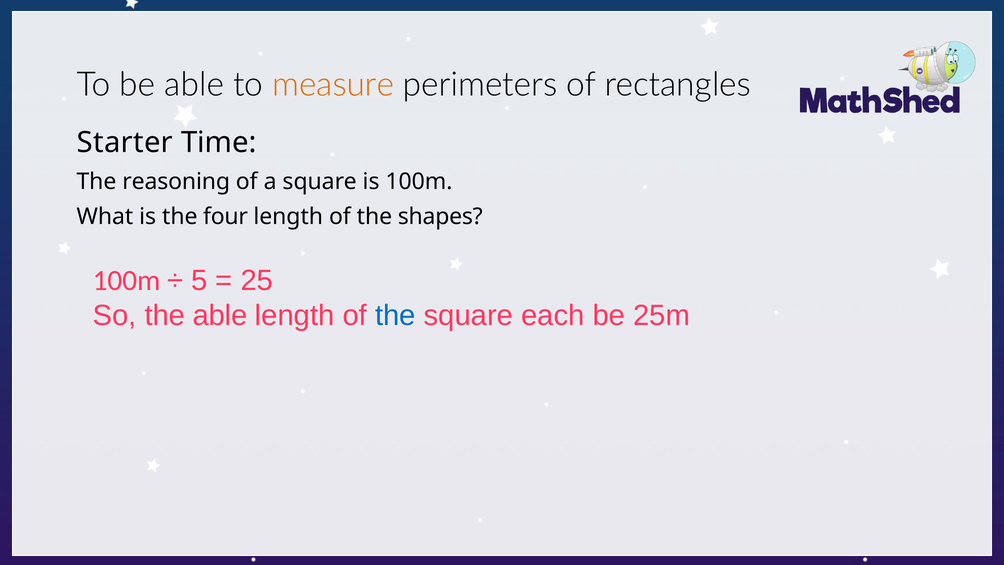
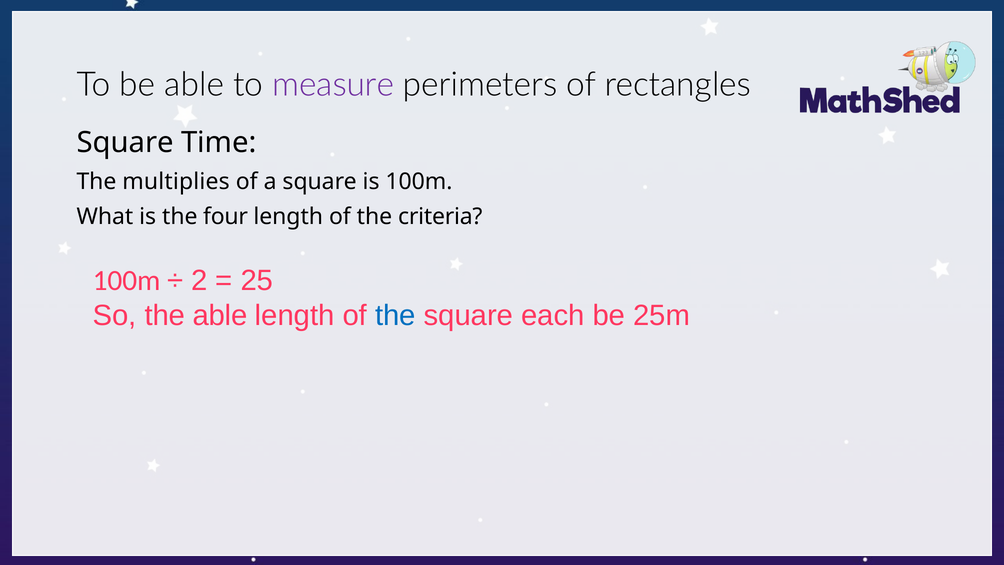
measure colour: orange -> purple
Starter at (125, 143): Starter -> Square
reasoning: reasoning -> multiplies
shapes: shapes -> criteria
5: 5 -> 2
